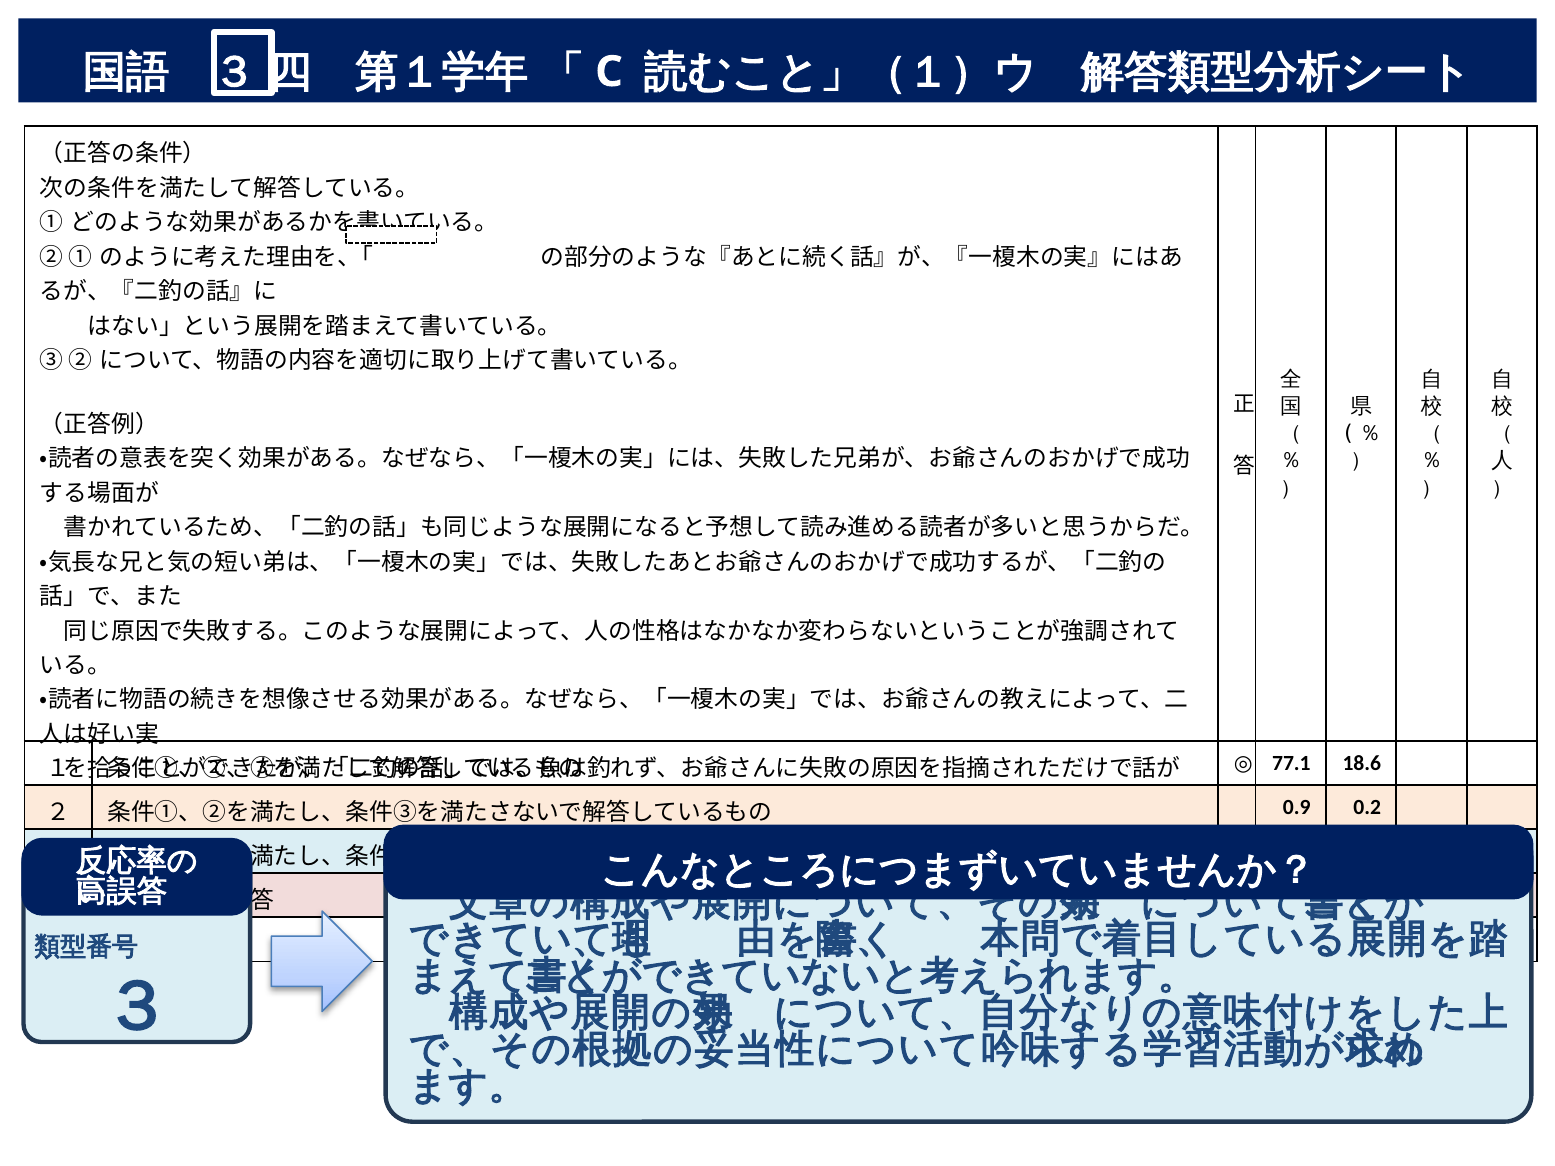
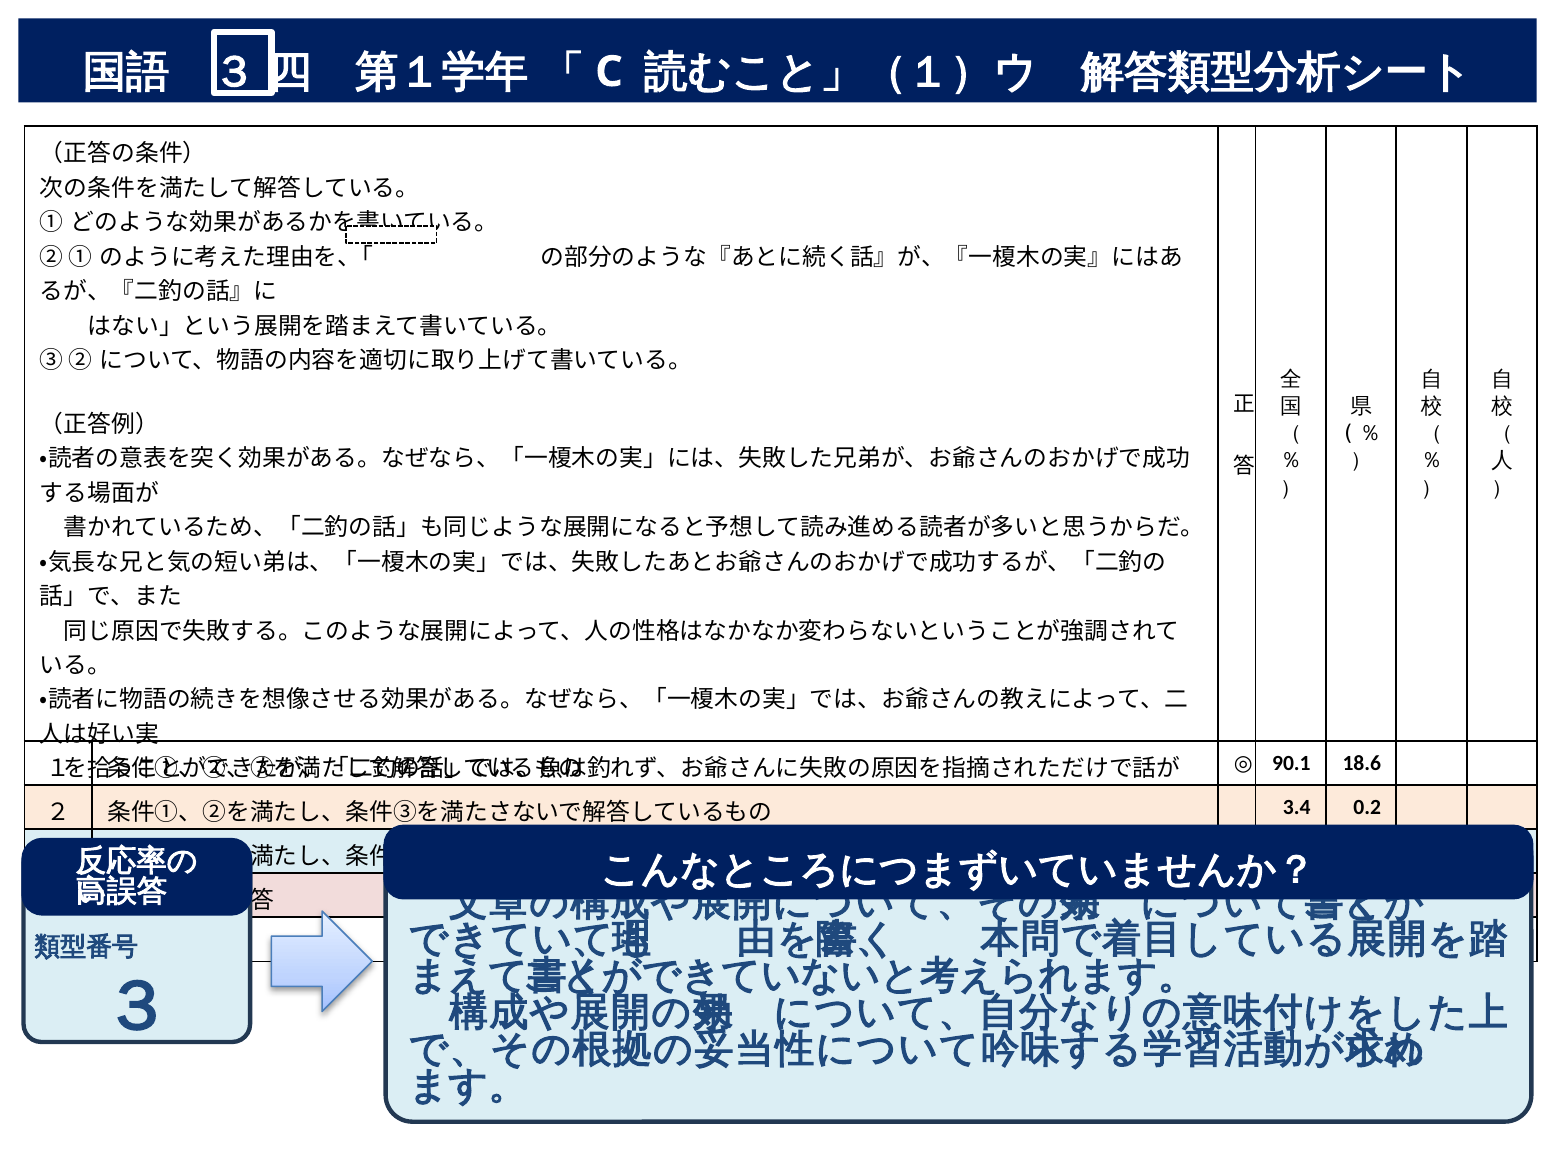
77.1: 77.1 -> 90.1
0.9: 0.9 -> 3.4
